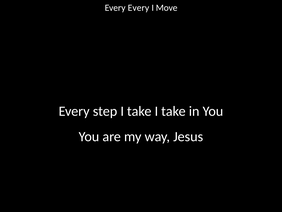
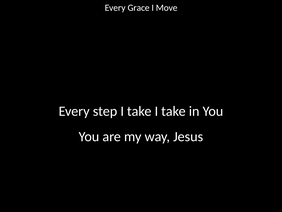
Every Every: Every -> Grace
